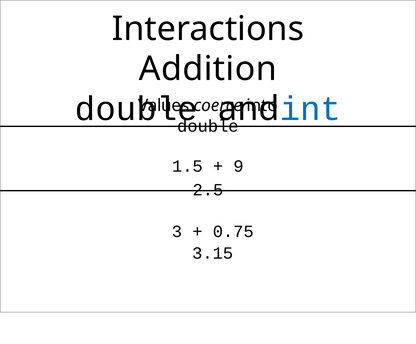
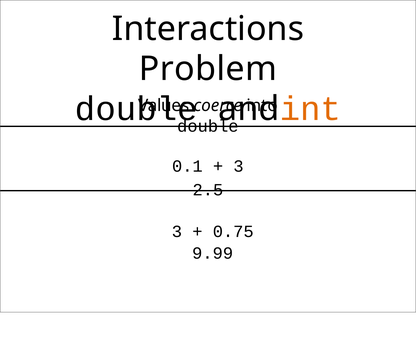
Addition: Addition -> Problem
int colour: blue -> orange
1.5: 1.5 -> 0.1
9 at (239, 166): 9 -> 3
3.15: 3.15 -> 9.99
